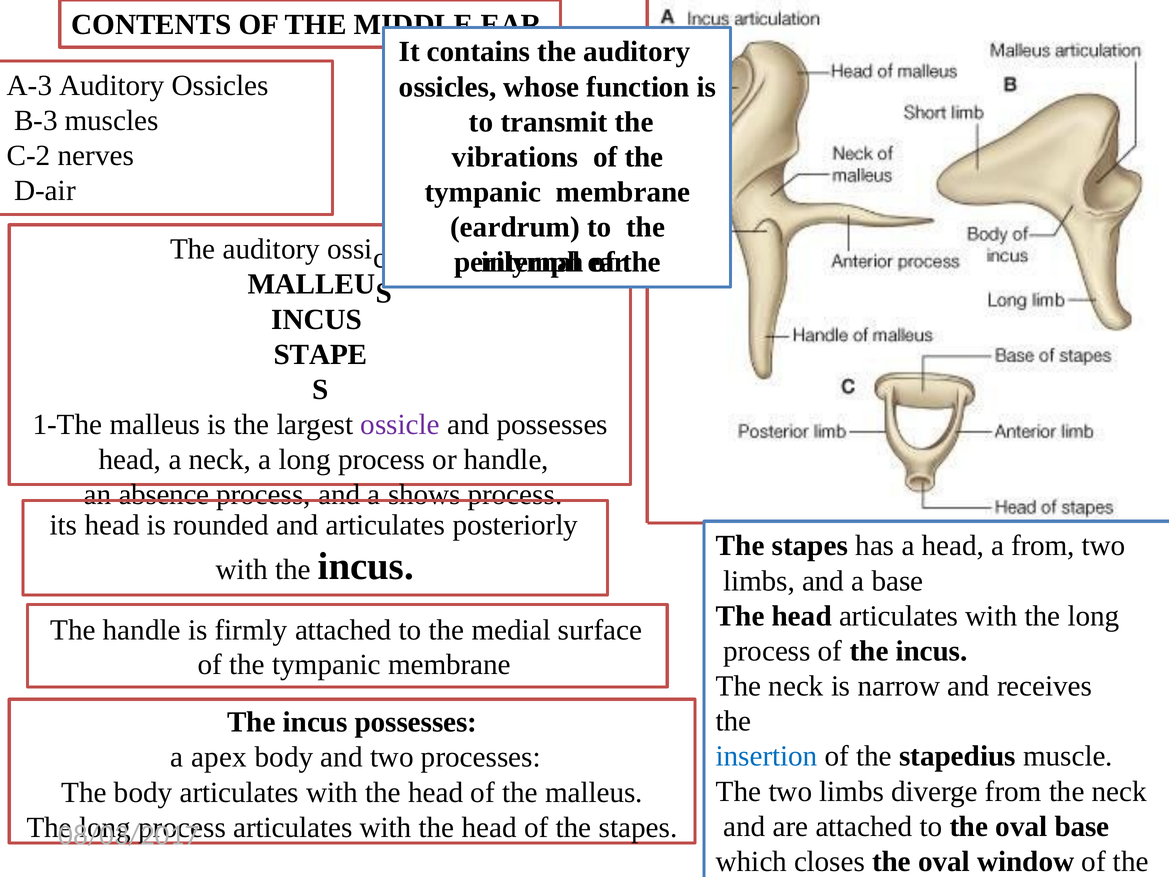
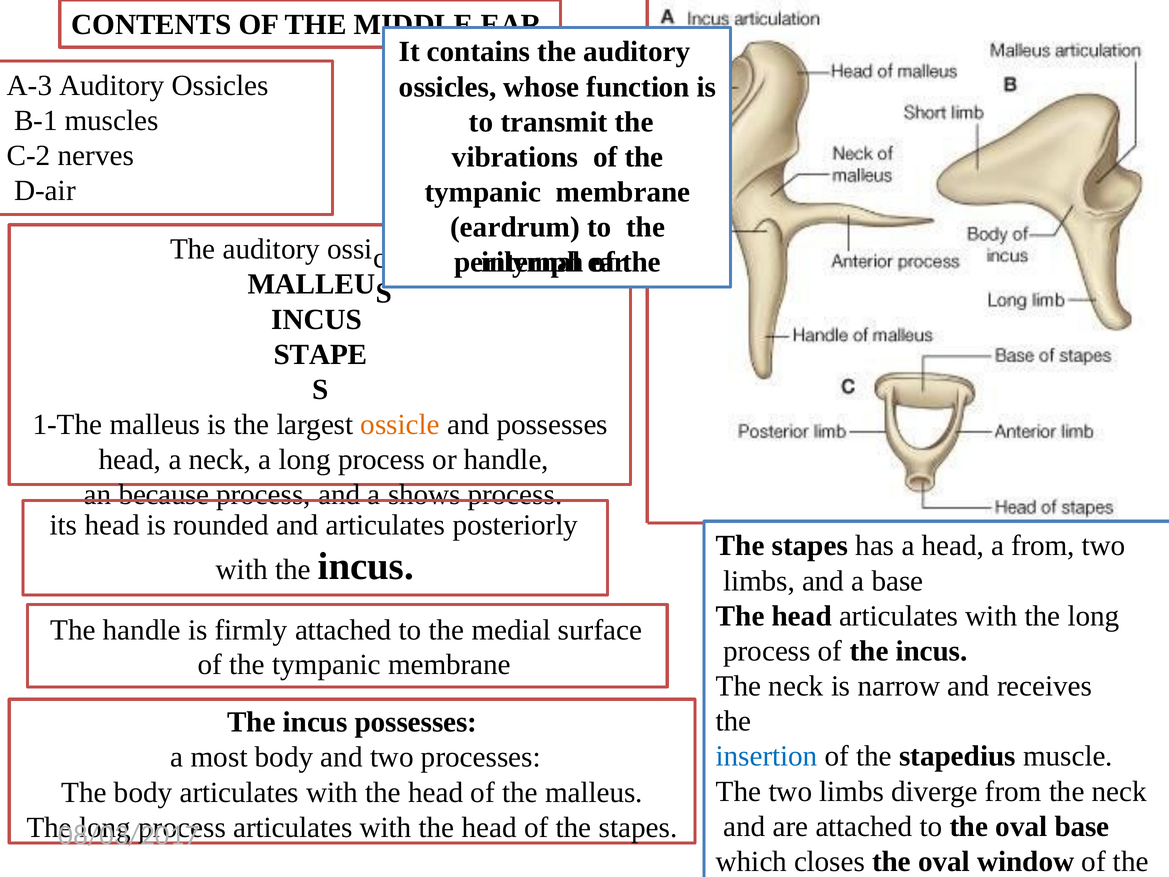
B-3: B-3 -> B-1
ossicle colour: purple -> orange
absence: absence -> because
apex: apex -> most
